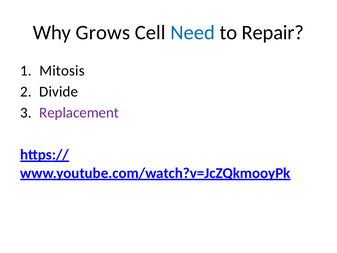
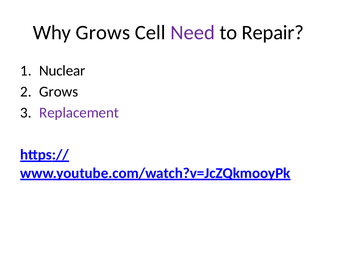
Need colour: blue -> purple
Mitosis: Mitosis -> Nuclear
Divide at (59, 92): Divide -> Grows
